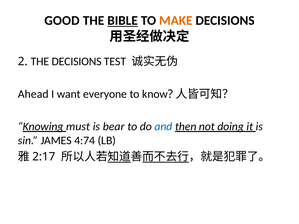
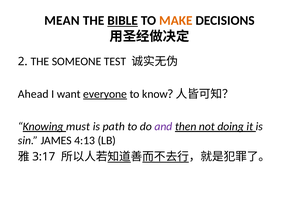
GOOD: GOOD -> MEAN
THE DECISIONS: DECISIONS -> SOMEONE
everyone underline: none -> present
bear: bear -> path
and colour: blue -> purple
4:74: 4:74 -> 4:13
2:17: 2:17 -> 3:17
